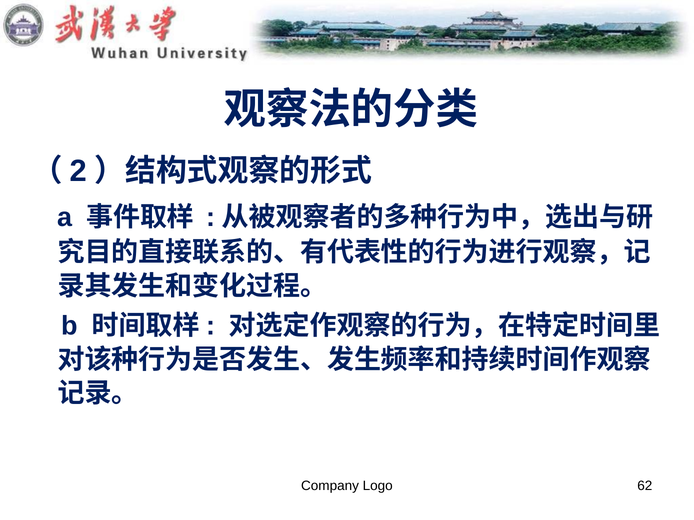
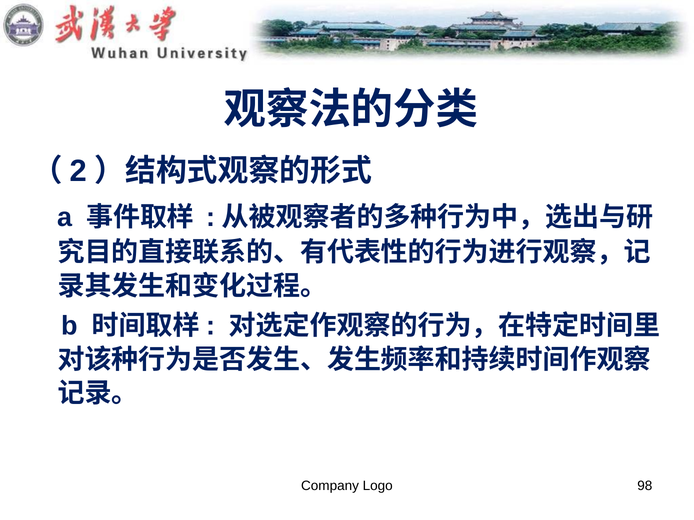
62: 62 -> 98
